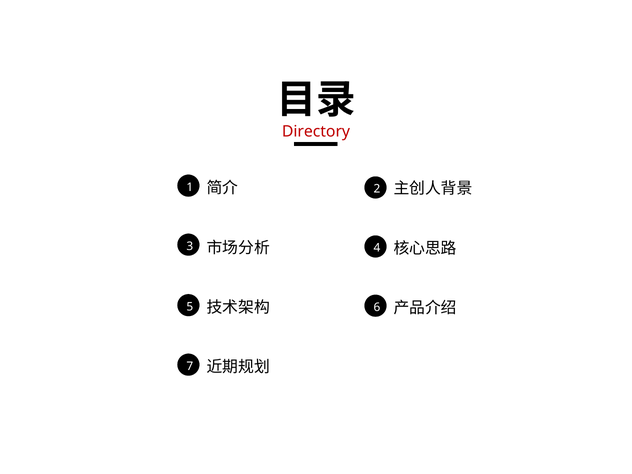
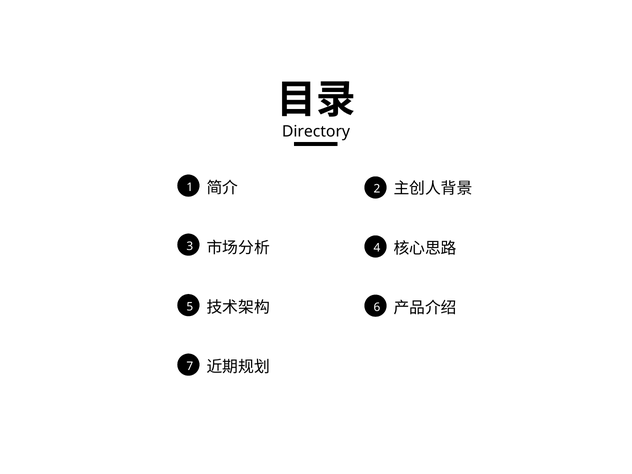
Directory colour: red -> black
